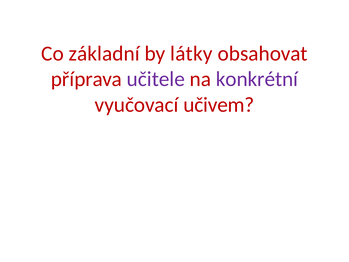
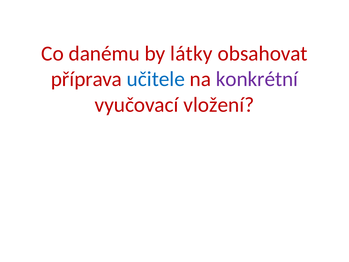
základní: základní -> danému
učitele colour: purple -> blue
učivem: učivem -> vložení
